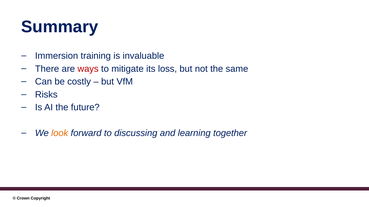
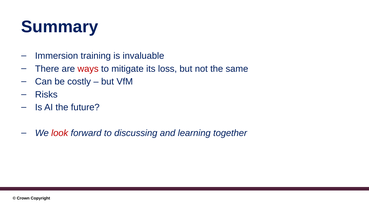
look colour: orange -> red
